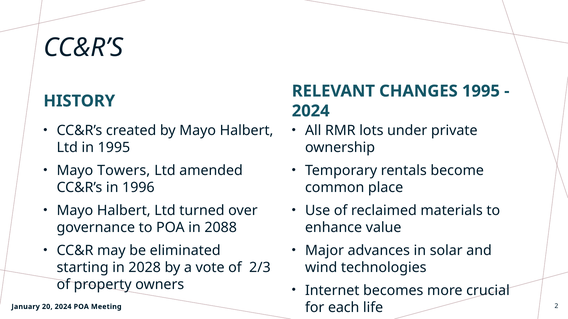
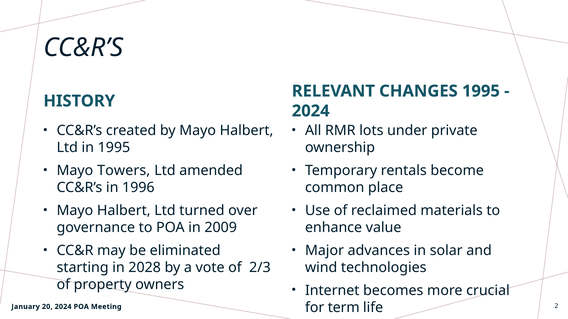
2088: 2088 -> 2009
each: each -> term
